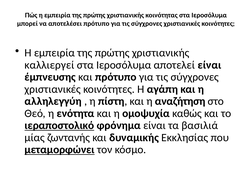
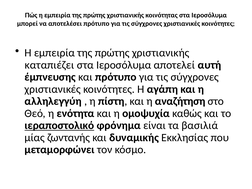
καλλιεργεί: καλλιεργεί -> καταπιέζει
αποτελεί είναι: είναι -> αυτή
μεταμορφώνει underline: present -> none
